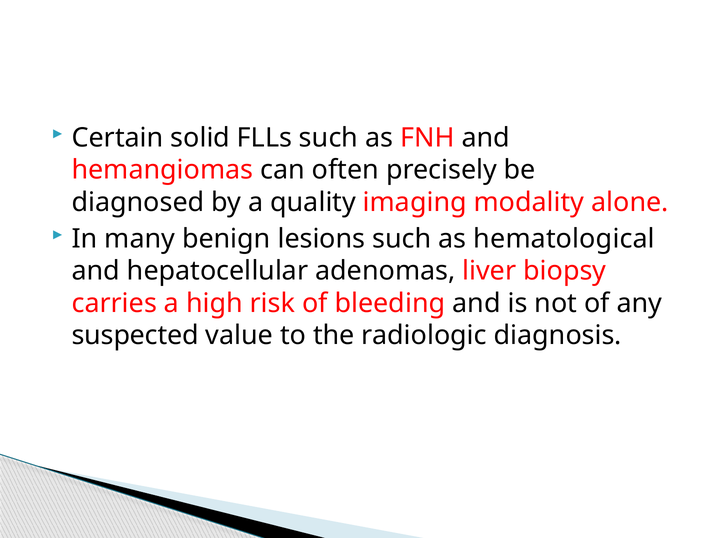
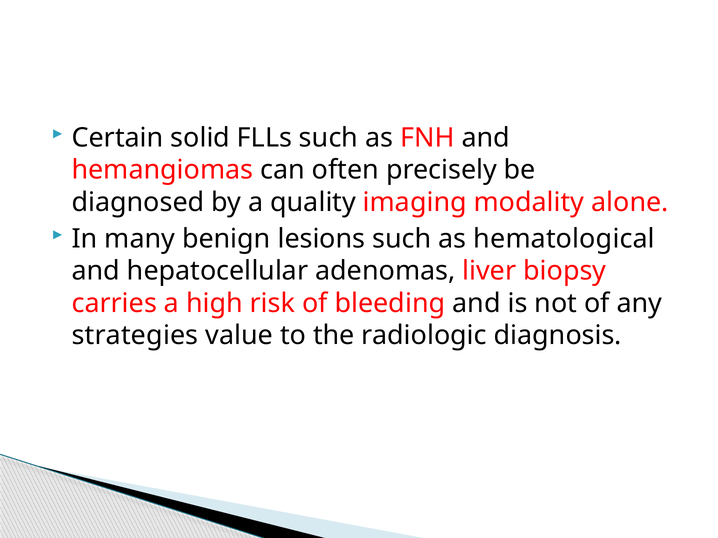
suspected: suspected -> strategies
